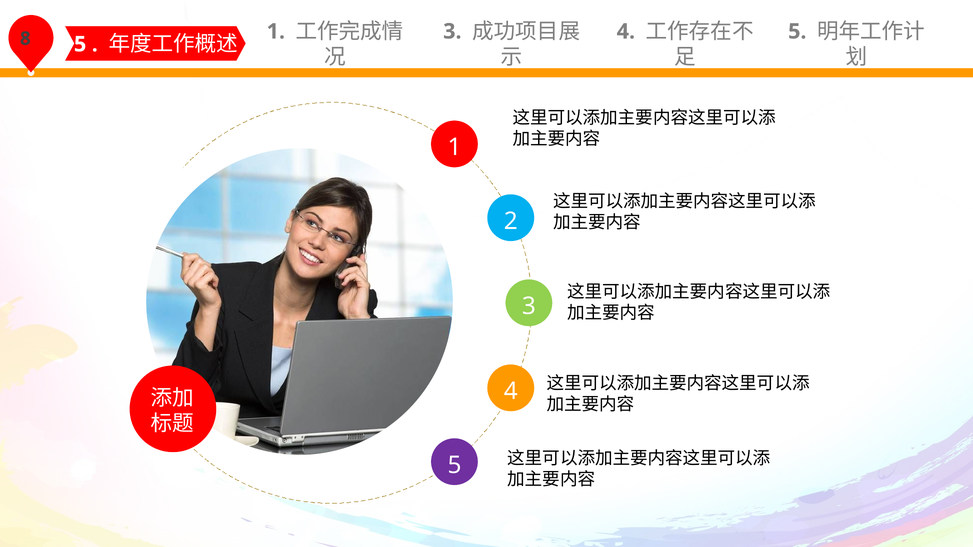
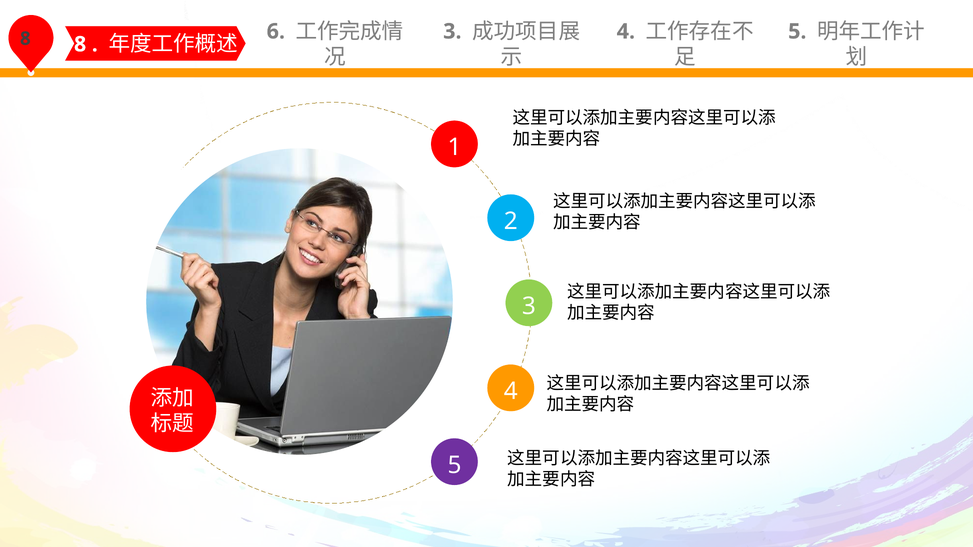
5 at (80, 44): 5 -> 8
1 at (276, 31): 1 -> 6
